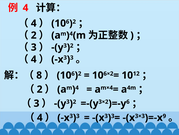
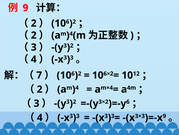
4 at (26, 8): 4 -> 9
4 at (34, 23): 4 -> 2
8: 8 -> 7
